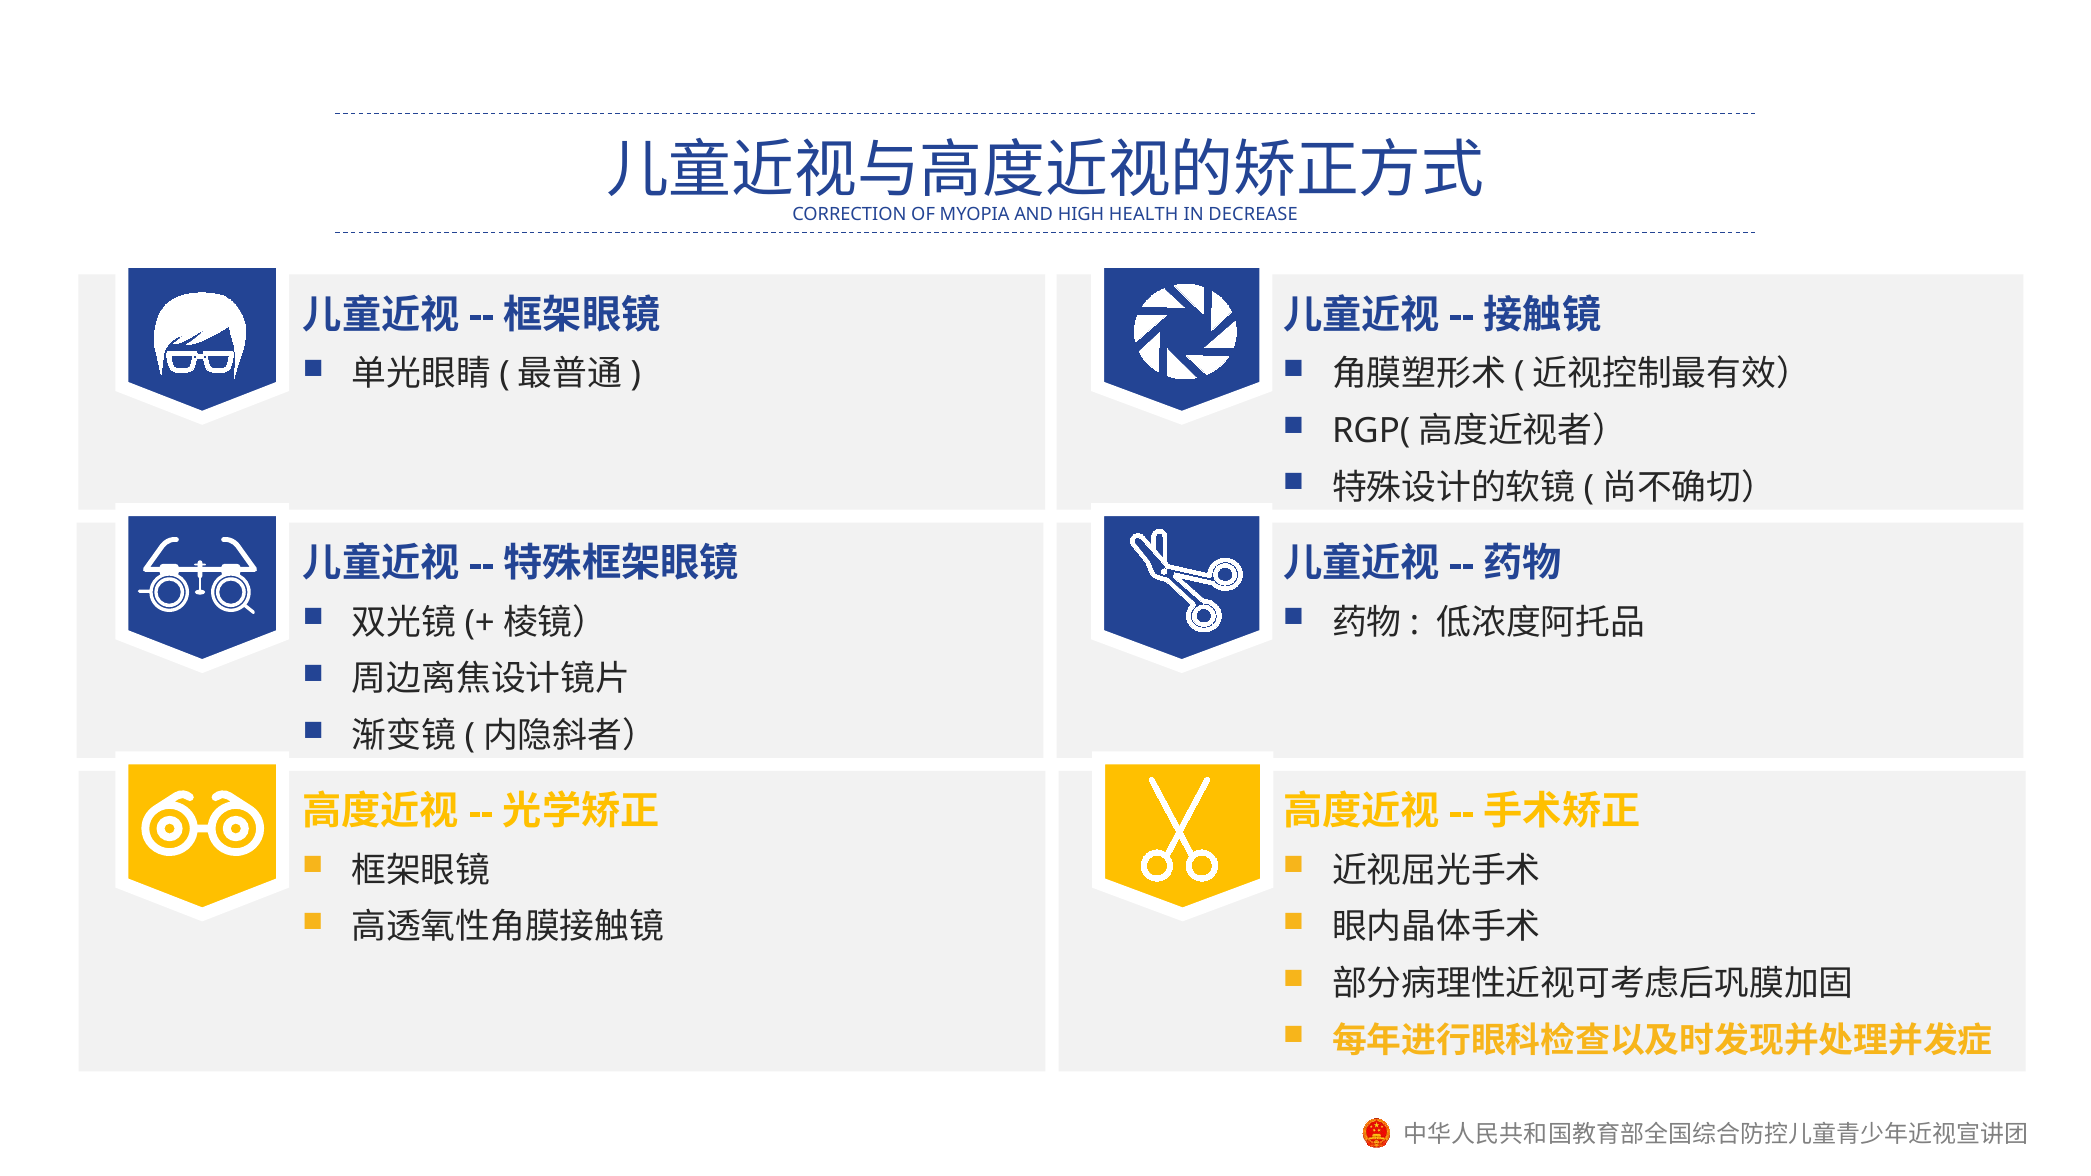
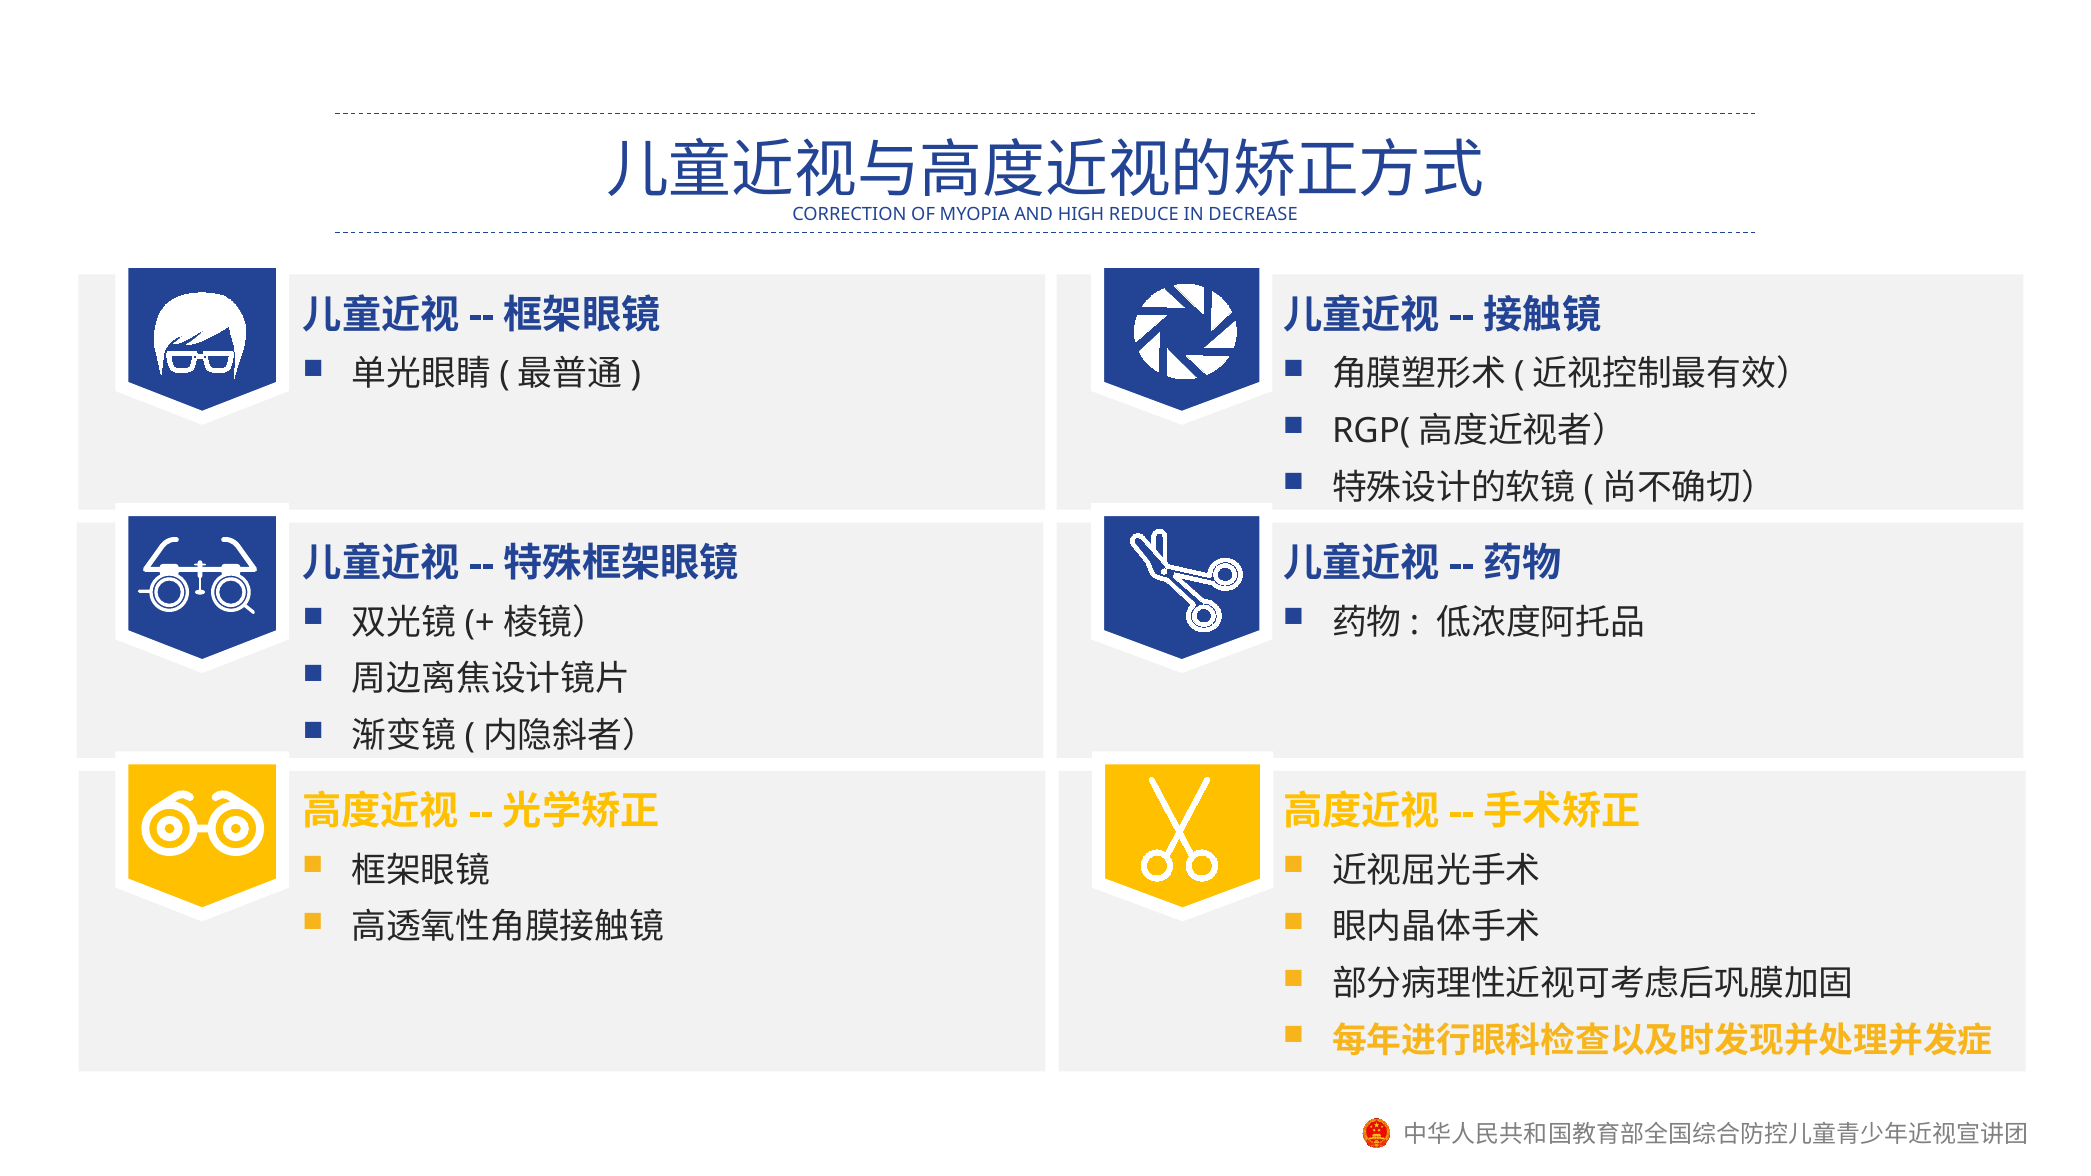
HEALTH: HEALTH -> REDUCE
